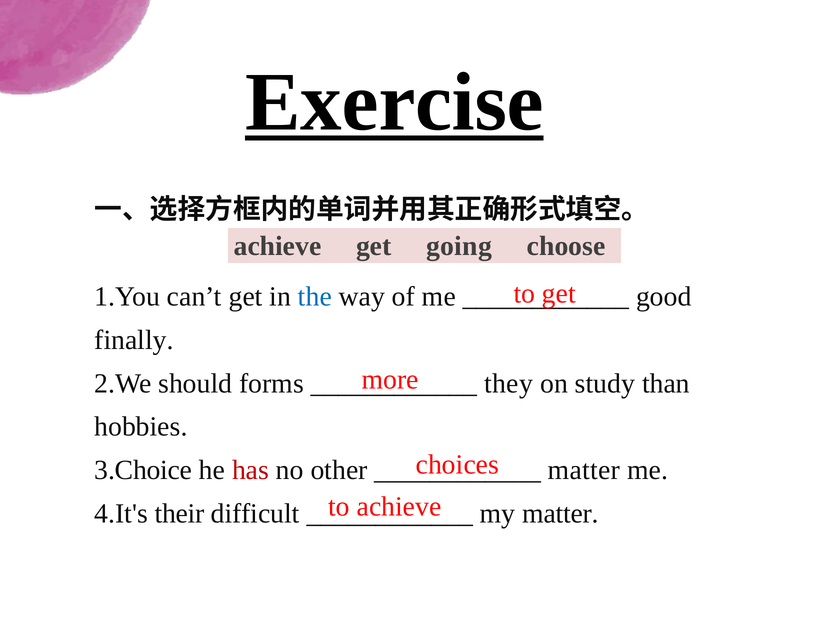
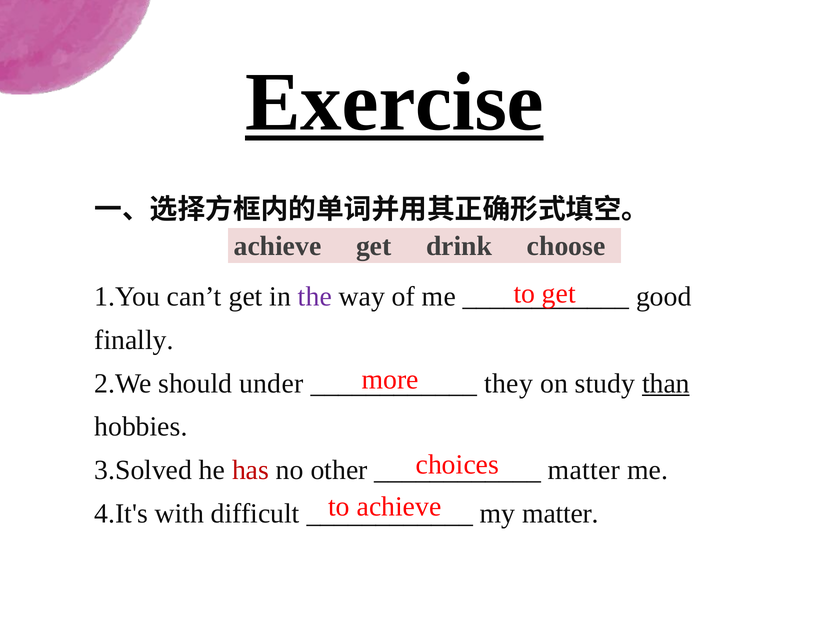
going: going -> drink
the colour: blue -> purple
forms: forms -> under
than underline: none -> present
3.Choice: 3.Choice -> 3.Solved
their: their -> with
